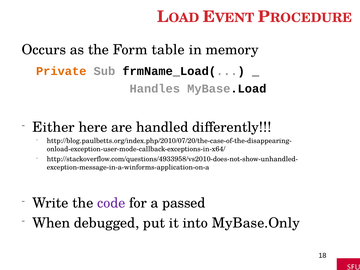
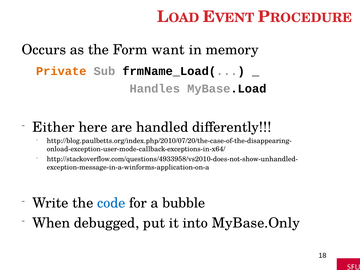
table: table -> want
code colour: purple -> blue
passed: passed -> bubble
